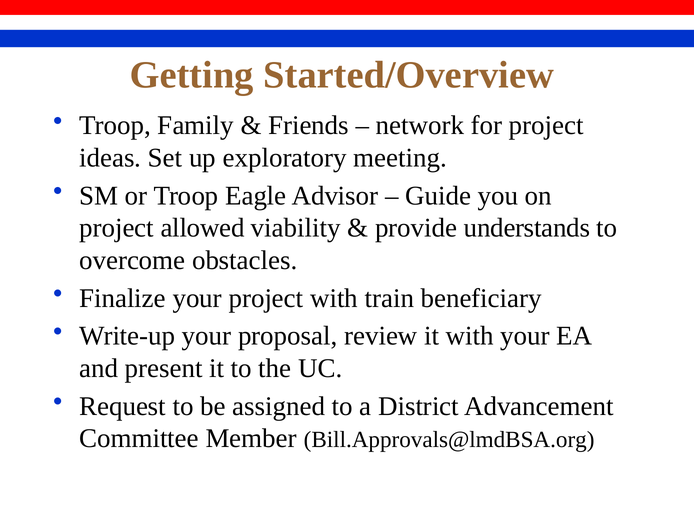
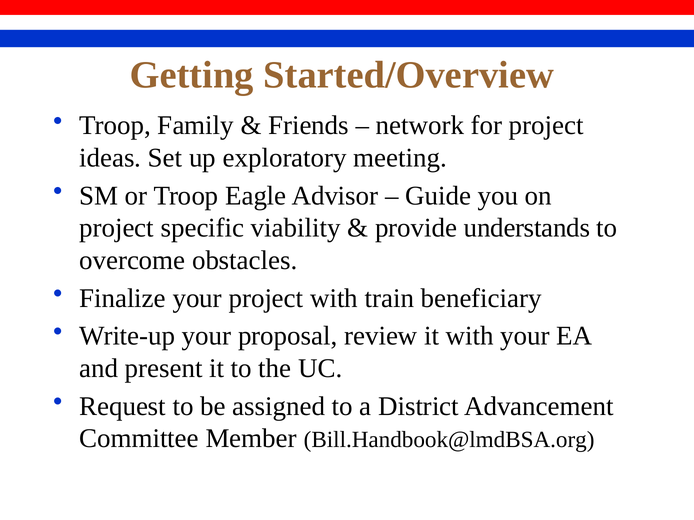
allowed: allowed -> specific
Bill.Approvals@lmdBSA.org: Bill.Approvals@lmdBSA.org -> Bill.Handbook@lmdBSA.org
